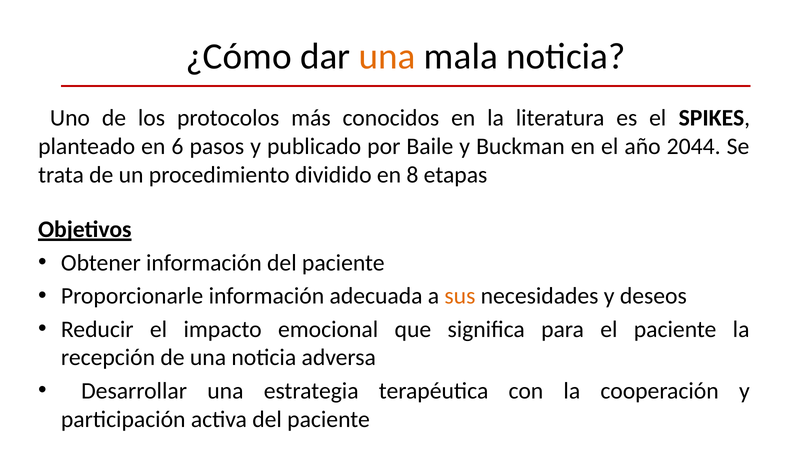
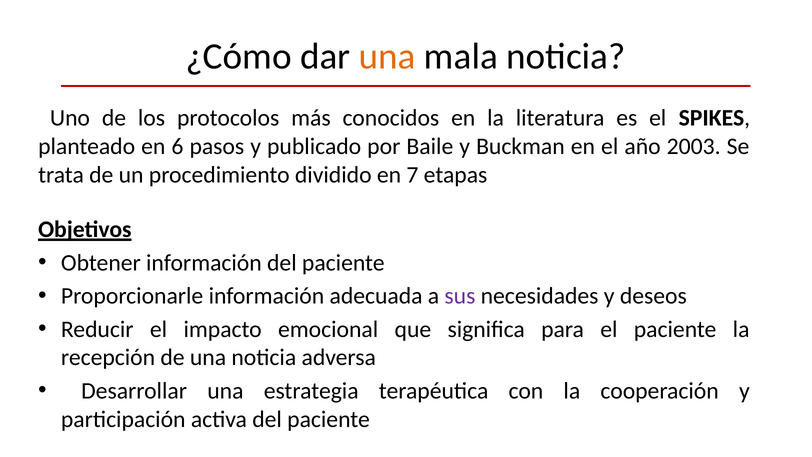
2044: 2044 -> 2003
8: 8 -> 7
sus colour: orange -> purple
